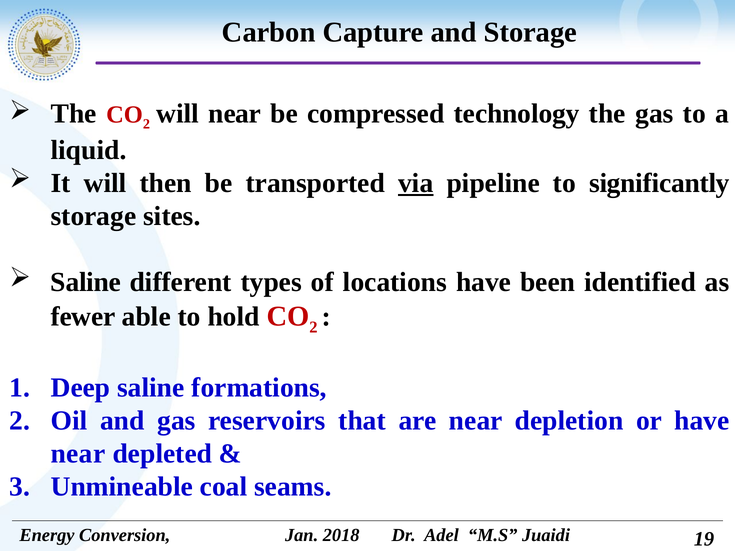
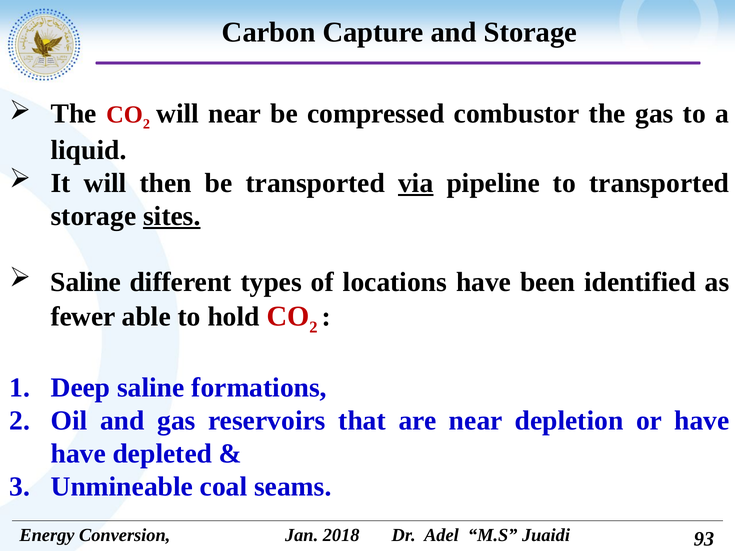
technology: technology -> combustor
to significantly: significantly -> transported
sites underline: none -> present
near at (78, 454): near -> have
19: 19 -> 93
